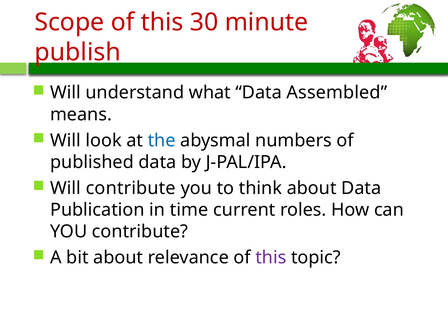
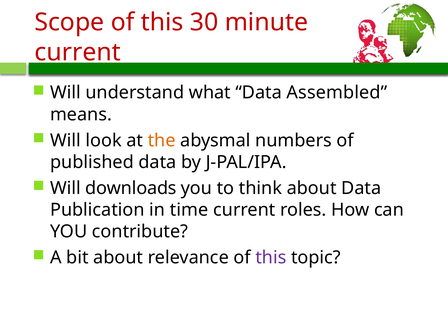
publish at (78, 52): publish -> current
the colour: blue -> orange
Will contribute: contribute -> downloads
